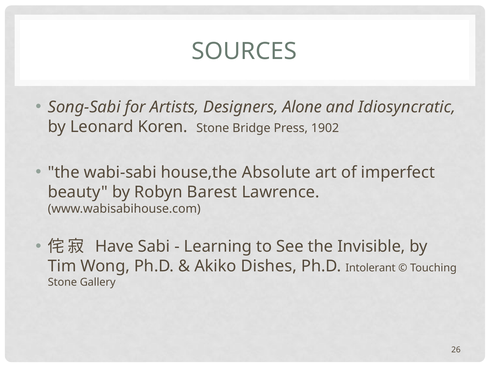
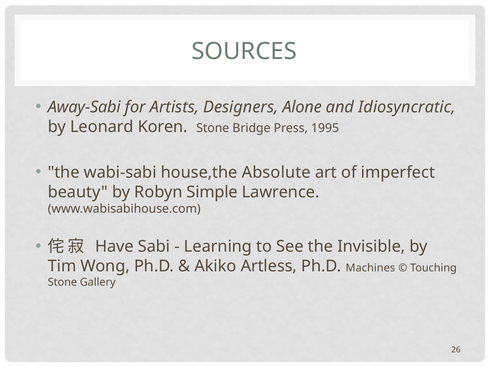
Song-Sabi: Song-Sabi -> Away-Sabi
1902: 1902 -> 1995
Barest: Barest -> Simple
Dishes: Dishes -> Artless
Intolerant: Intolerant -> Machines
